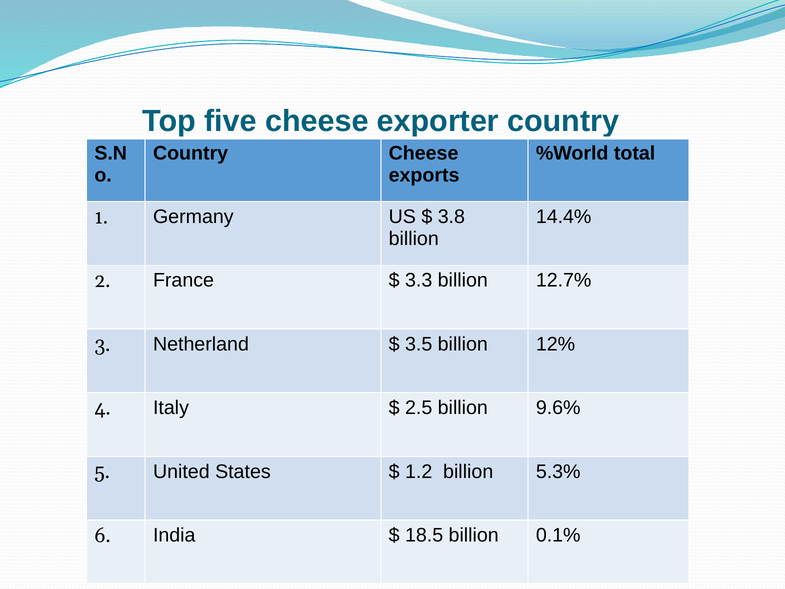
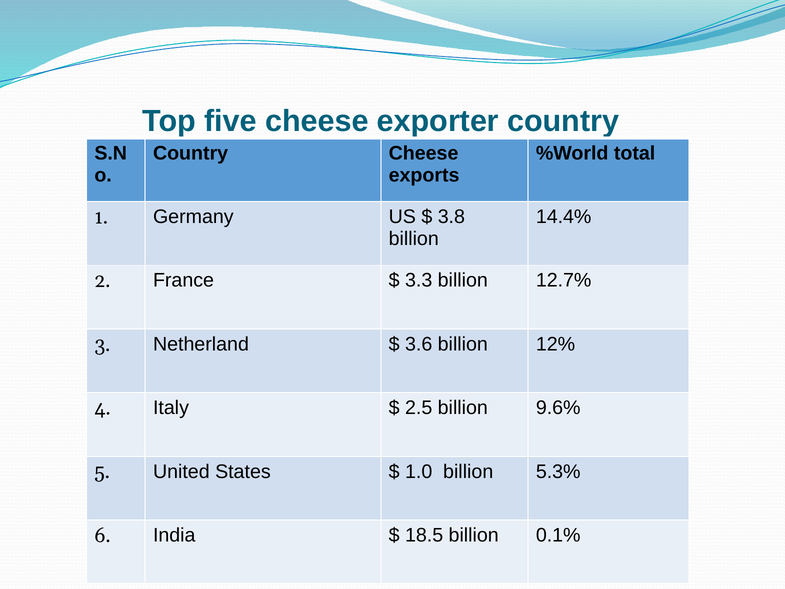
3.5: 3.5 -> 3.6
1.2: 1.2 -> 1.0
